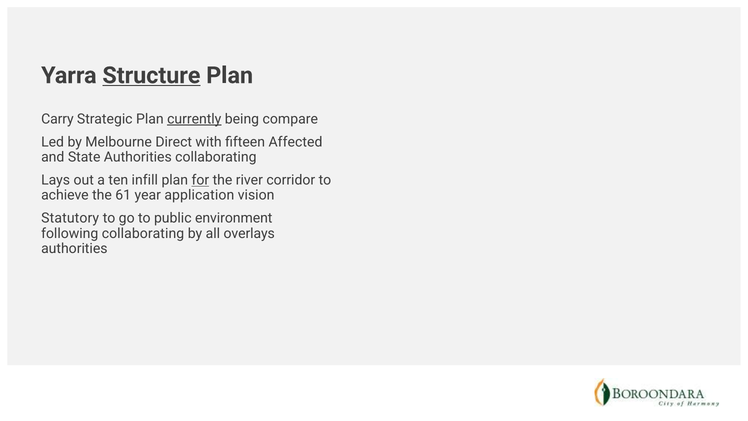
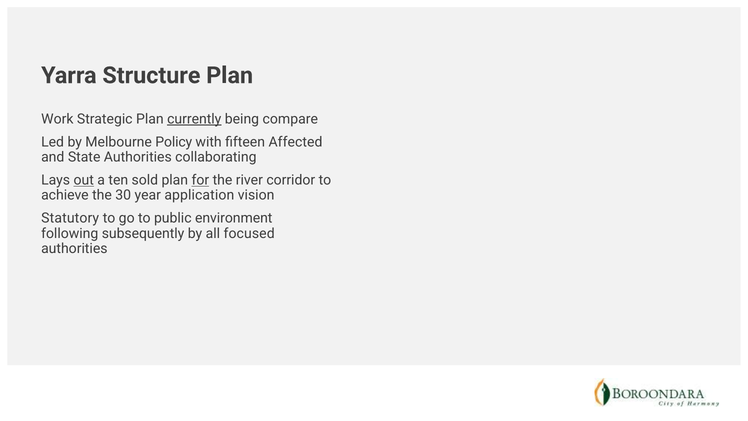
Structure underline: present -> none
Carry: Carry -> Work
Direct: Direct -> Policy
out underline: none -> present
infill: infill -> sold
61: 61 -> 30
following collaborating: collaborating -> subsequently
overlays: overlays -> focused
